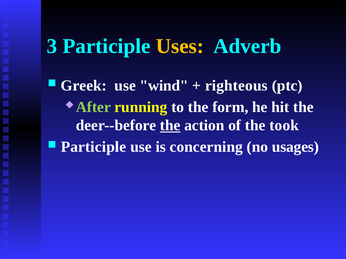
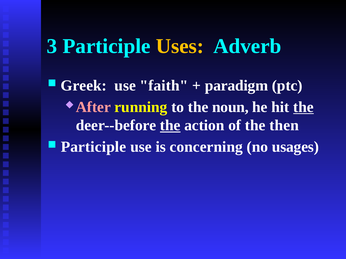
wind: wind -> faith
righteous: righteous -> paradigm
After colour: light green -> pink
form: form -> noun
the at (303, 107) underline: none -> present
took: took -> then
